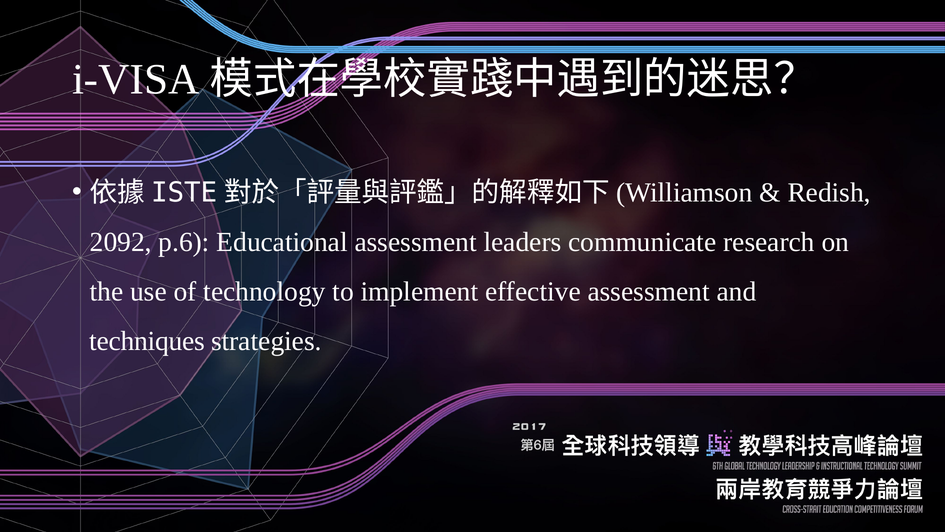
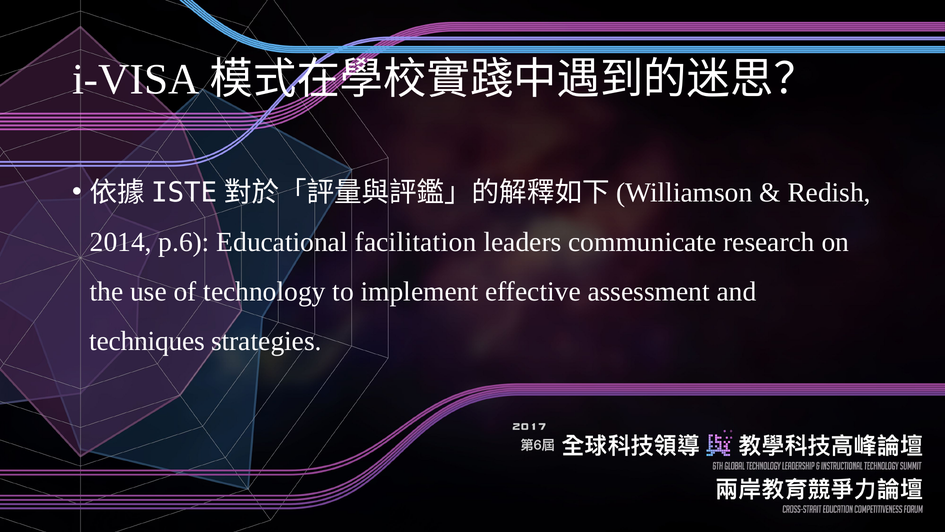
2092: 2092 -> 2014
Educational assessment: assessment -> facilitation
